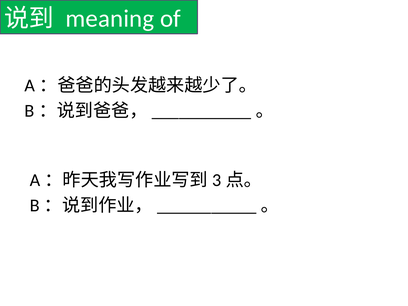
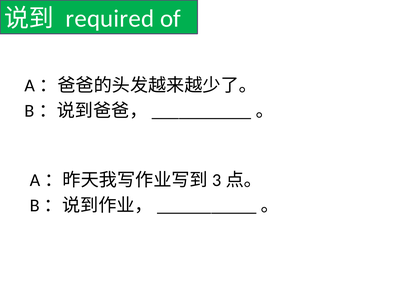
meaning: meaning -> required
